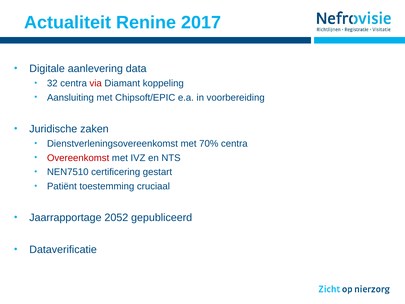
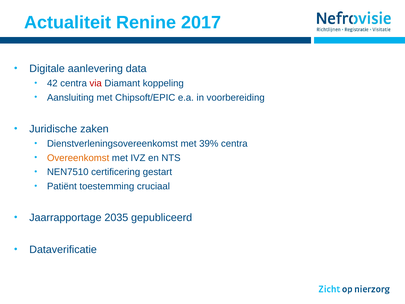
32: 32 -> 42
70%: 70% -> 39%
Overeenkomst colour: red -> orange
2052: 2052 -> 2035
